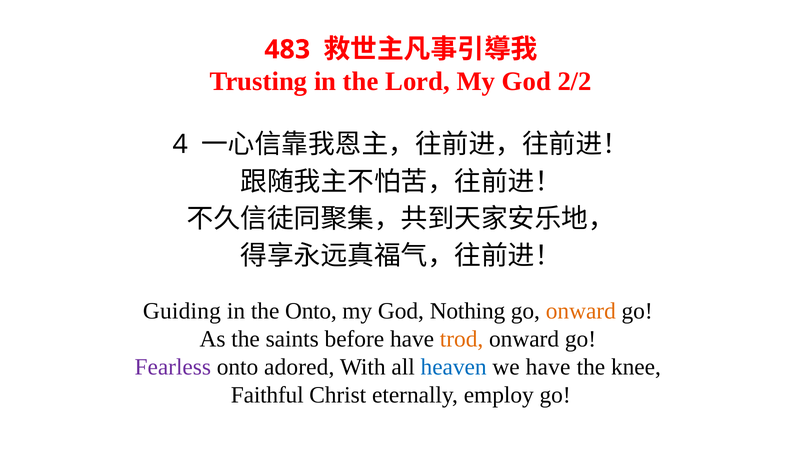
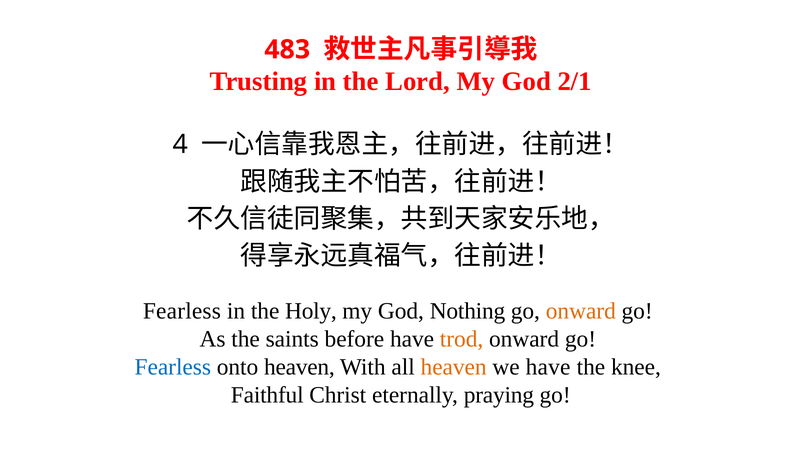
2/2: 2/2 -> 2/1
Guiding at (182, 311): Guiding -> Fearless
the Onto: Onto -> Holy
Fearless at (173, 367) colour: purple -> blue
onto adored: adored -> heaven
heaven at (454, 367) colour: blue -> orange
employ: employ -> praying
